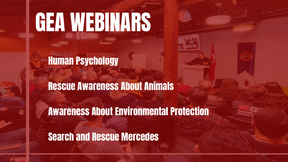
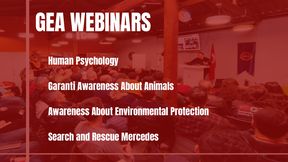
Rescue at (62, 87): Rescue -> Garanti
